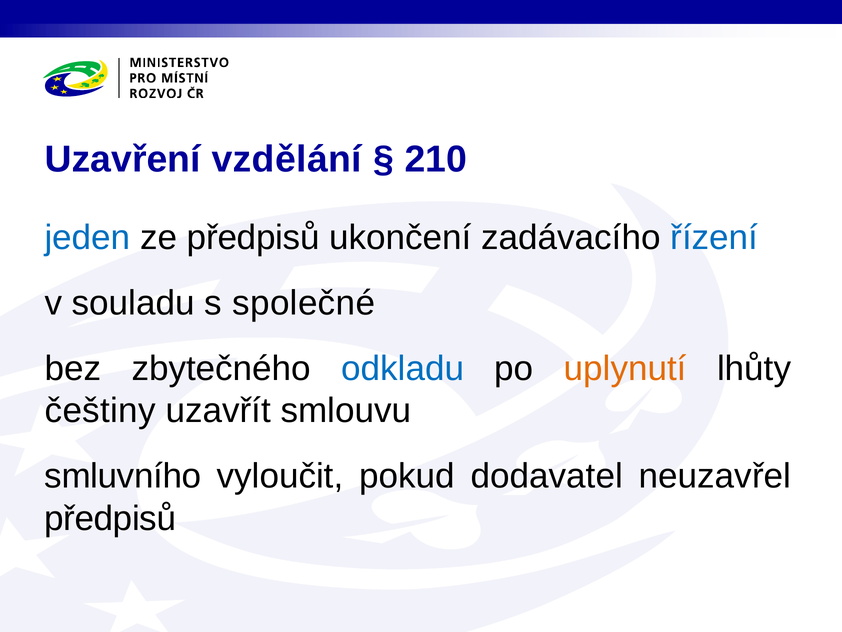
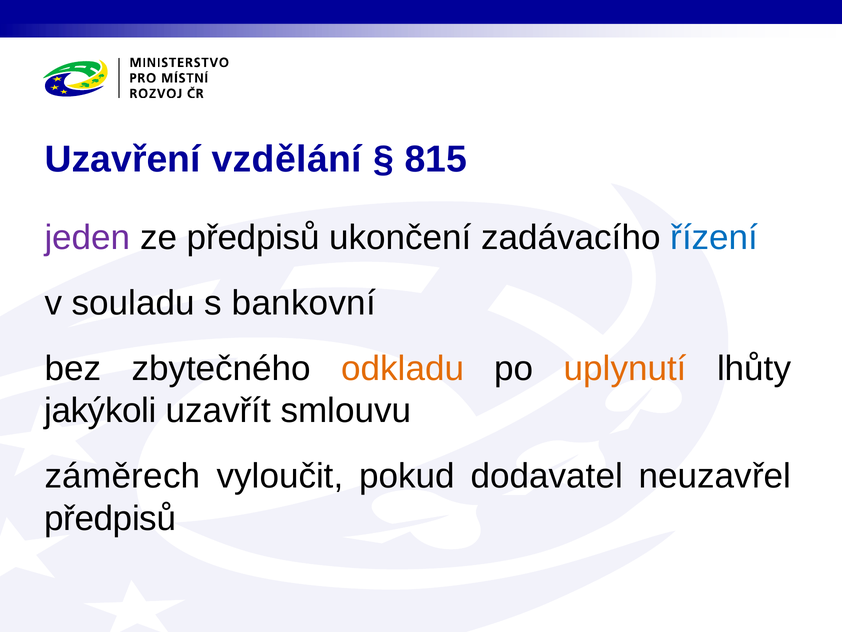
210: 210 -> 815
jeden colour: blue -> purple
společné: společné -> bankovní
odkladu colour: blue -> orange
češtiny: češtiny -> jakýkoli
smluvního: smluvního -> záměrech
